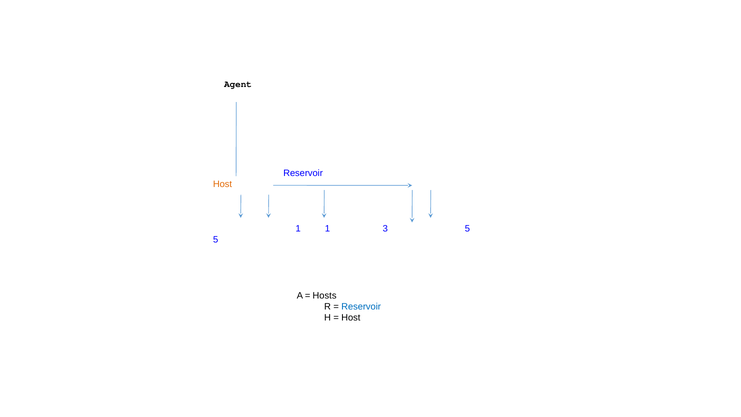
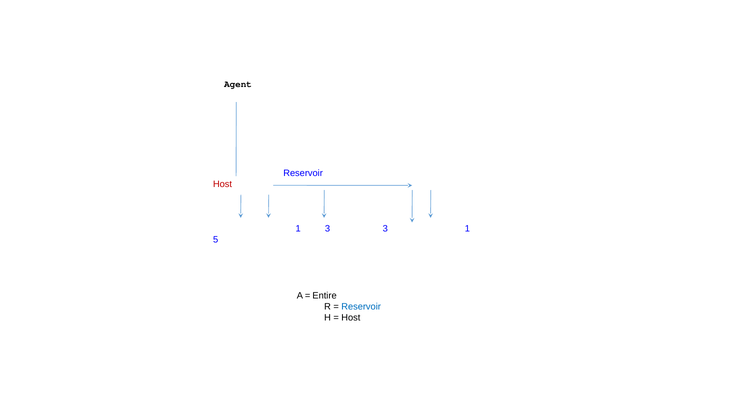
Host at (222, 184) colour: orange -> red
1 1: 1 -> 3
3 5: 5 -> 1
Hosts: Hosts -> Entire
